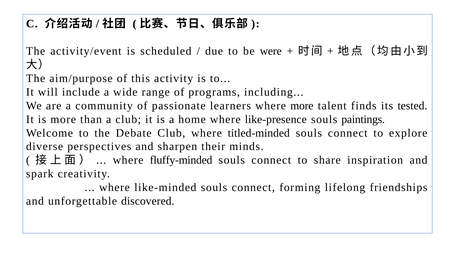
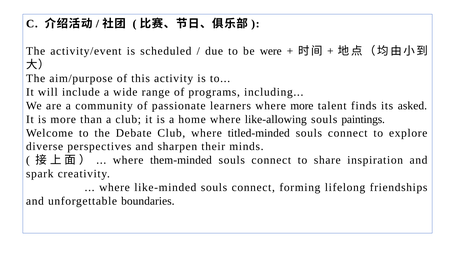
tested: tested -> asked
like-presence: like-presence -> like-allowing
fluffy-minded: fluffy-minded -> them-minded
discovered: discovered -> boundaries
